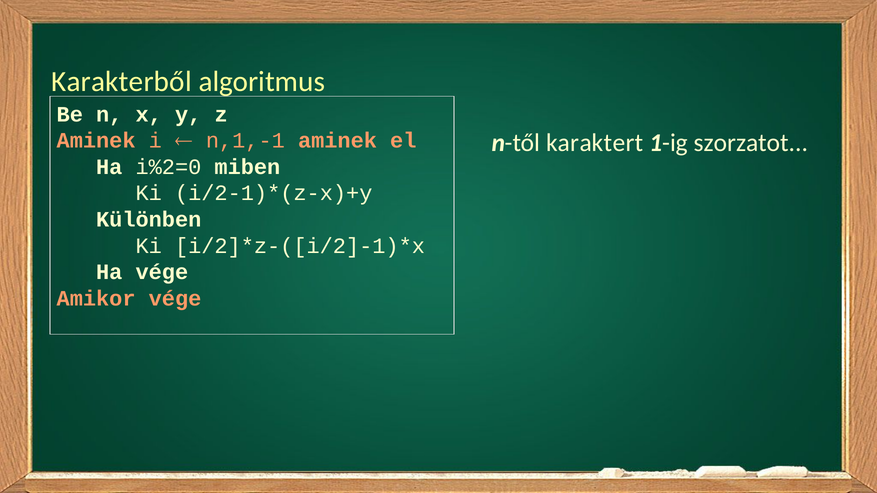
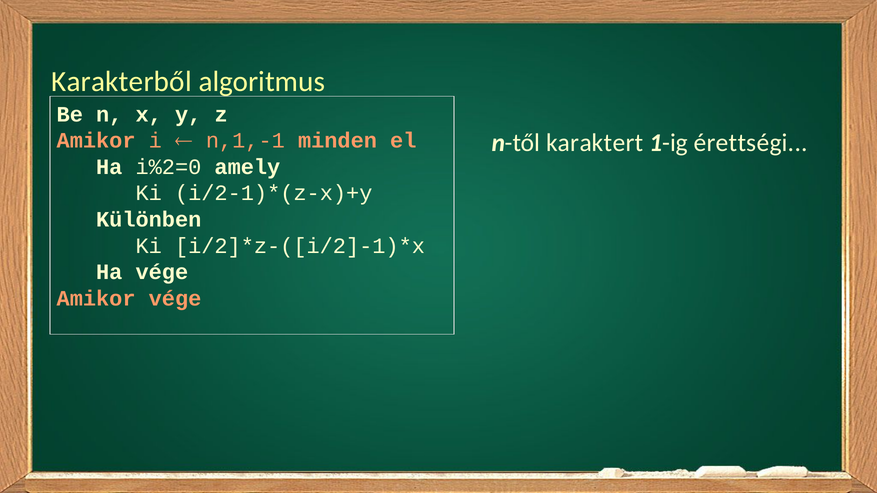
szorzatot: szorzatot -> érettségi
Aminek at (96, 141): Aminek -> Amikor
n,1,-1 aminek: aminek -> minden
miben: miben -> amely
